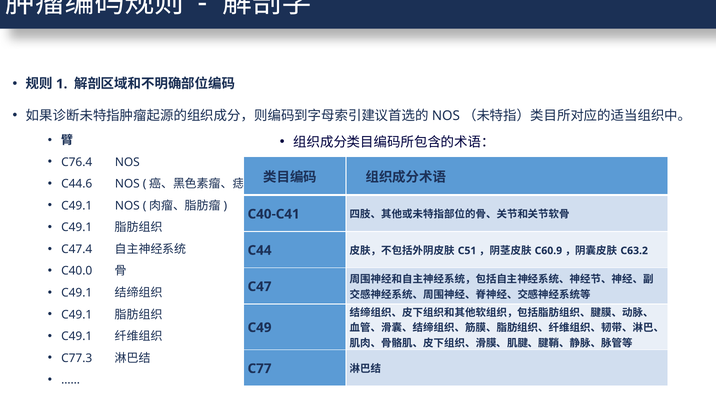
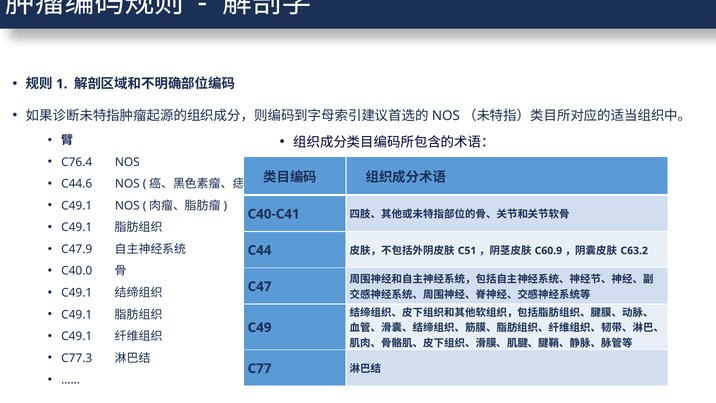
C47.4: C47.4 -> C47.9
